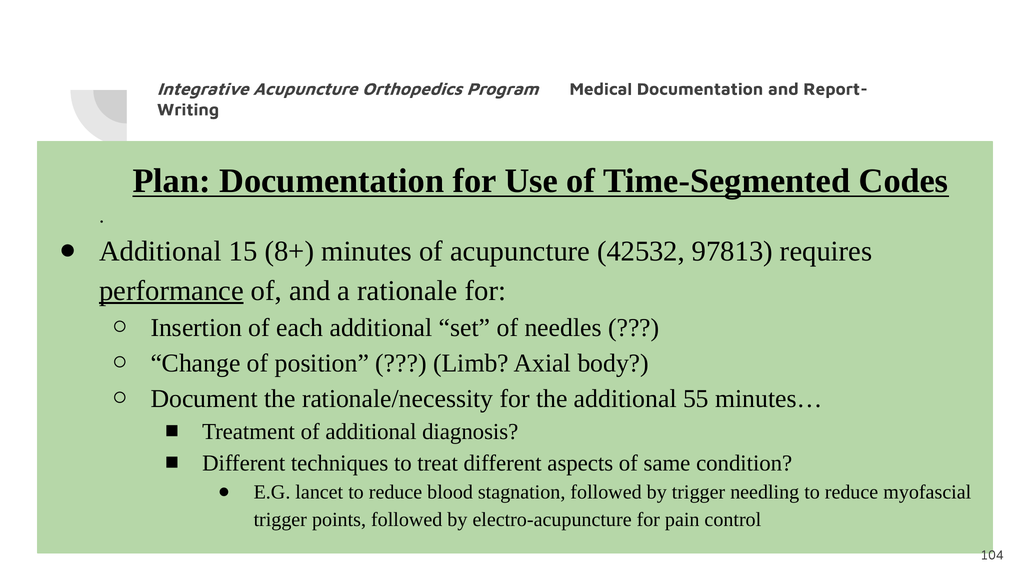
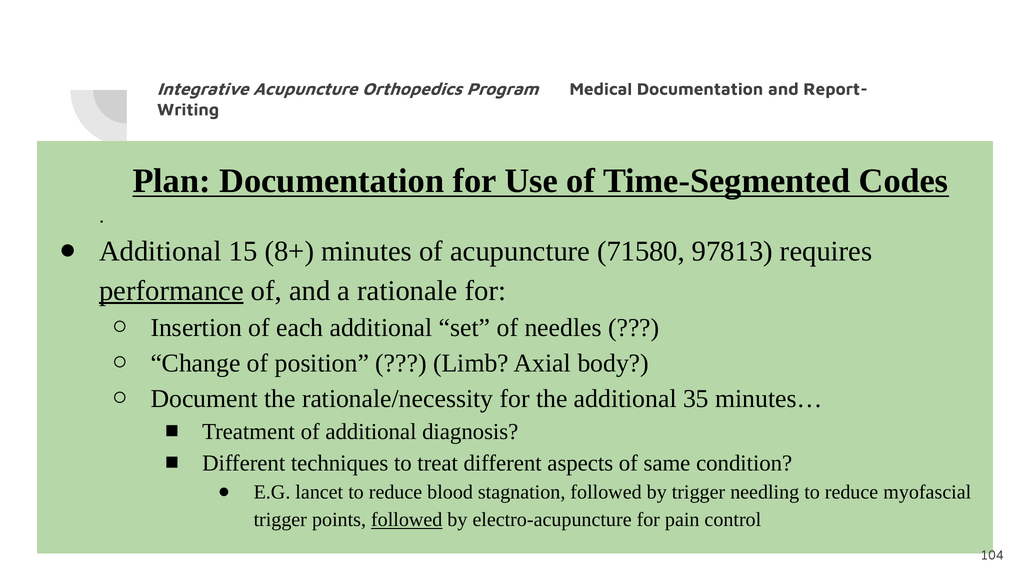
42532: 42532 -> 71580
55: 55 -> 35
followed at (407, 520) underline: none -> present
